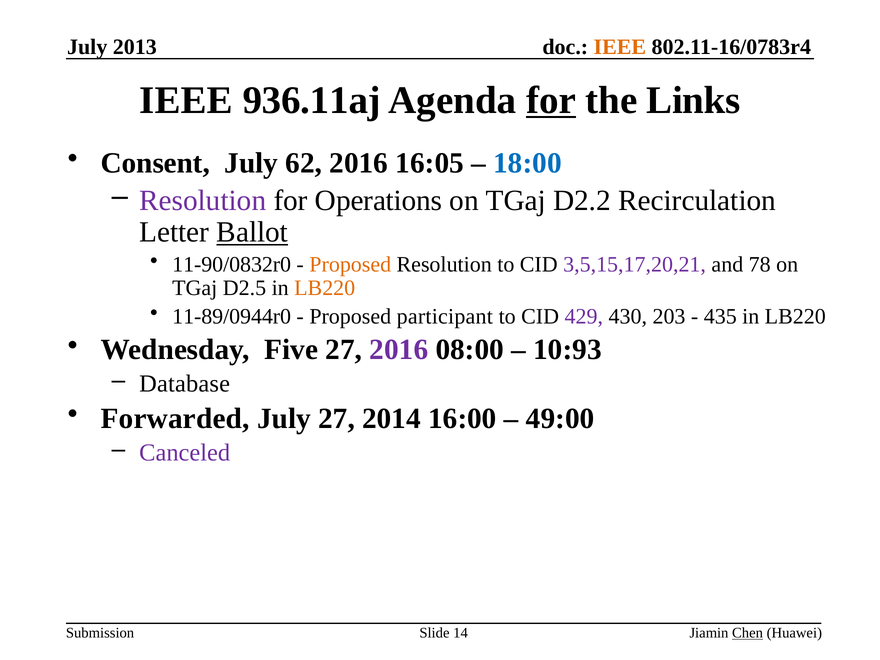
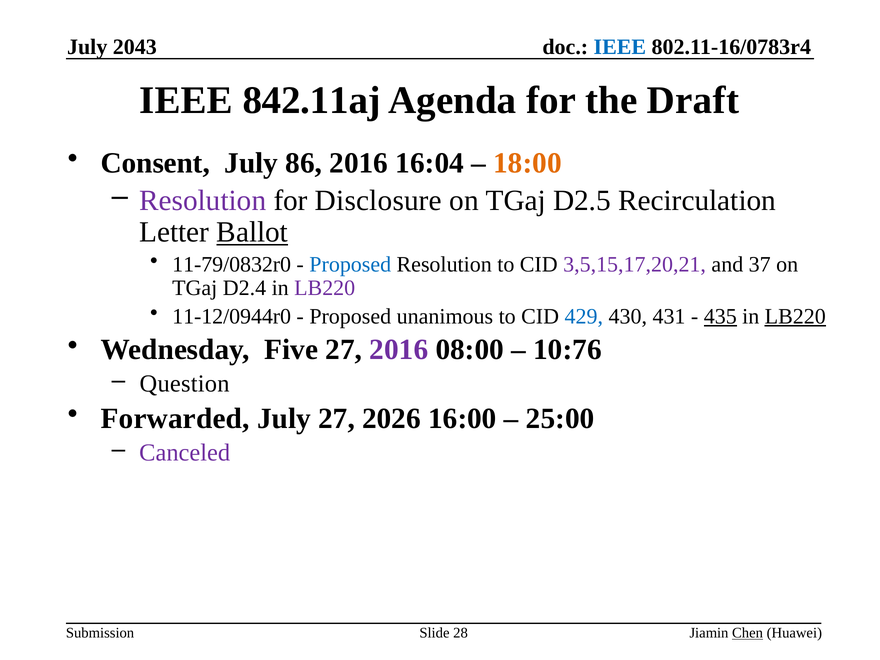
IEEE at (620, 47) colour: orange -> blue
2013: 2013 -> 2043
936.11aj: 936.11aj -> 842.11aj
for at (551, 100) underline: present -> none
Links: Links -> Draft
62: 62 -> 86
16:05: 16:05 -> 16:04
18:00 colour: blue -> orange
Operations: Operations -> Disclosure
D2.2: D2.2 -> D2.5
11-90/0832r0: 11-90/0832r0 -> 11-79/0832r0
Proposed at (350, 264) colour: orange -> blue
78: 78 -> 37
D2.5: D2.5 -> D2.4
LB220 at (325, 288) colour: orange -> purple
11-89/0944r0: 11-89/0944r0 -> 11-12/0944r0
participant: participant -> unanimous
429 colour: purple -> blue
203: 203 -> 431
435 underline: none -> present
LB220 at (795, 316) underline: none -> present
10:93: 10:93 -> 10:76
Database: Database -> Question
2014: 2014 -> 2026
49:00: 49:00 -> 25:00
14: 14 -> 28
